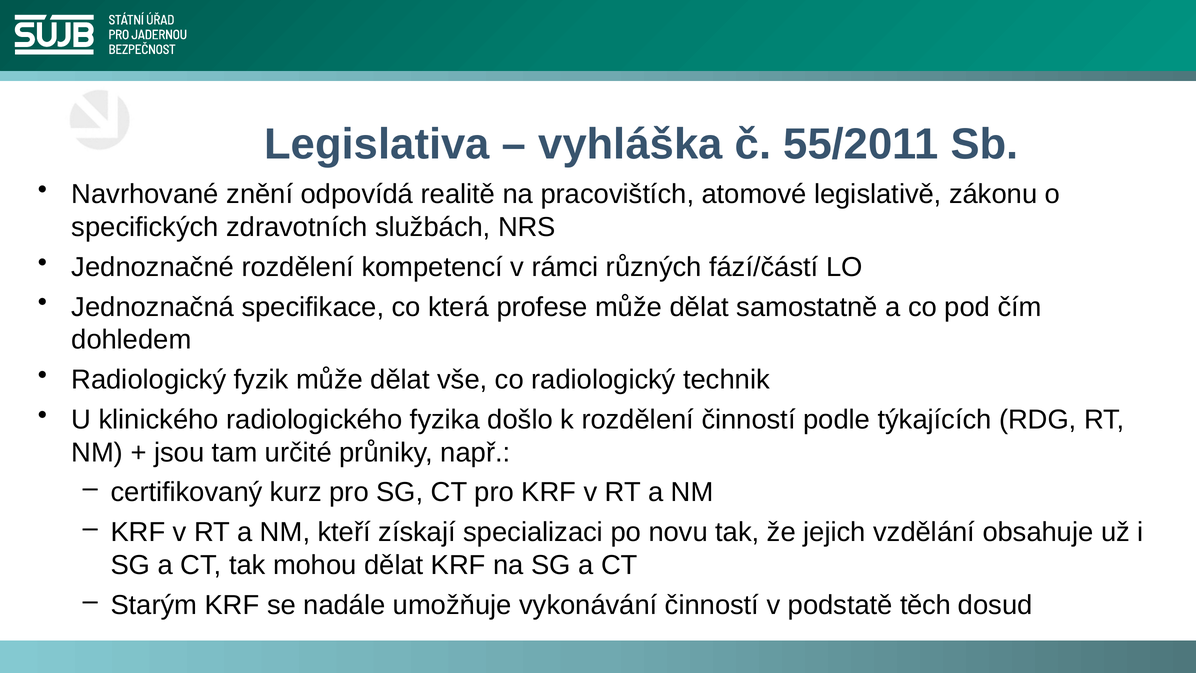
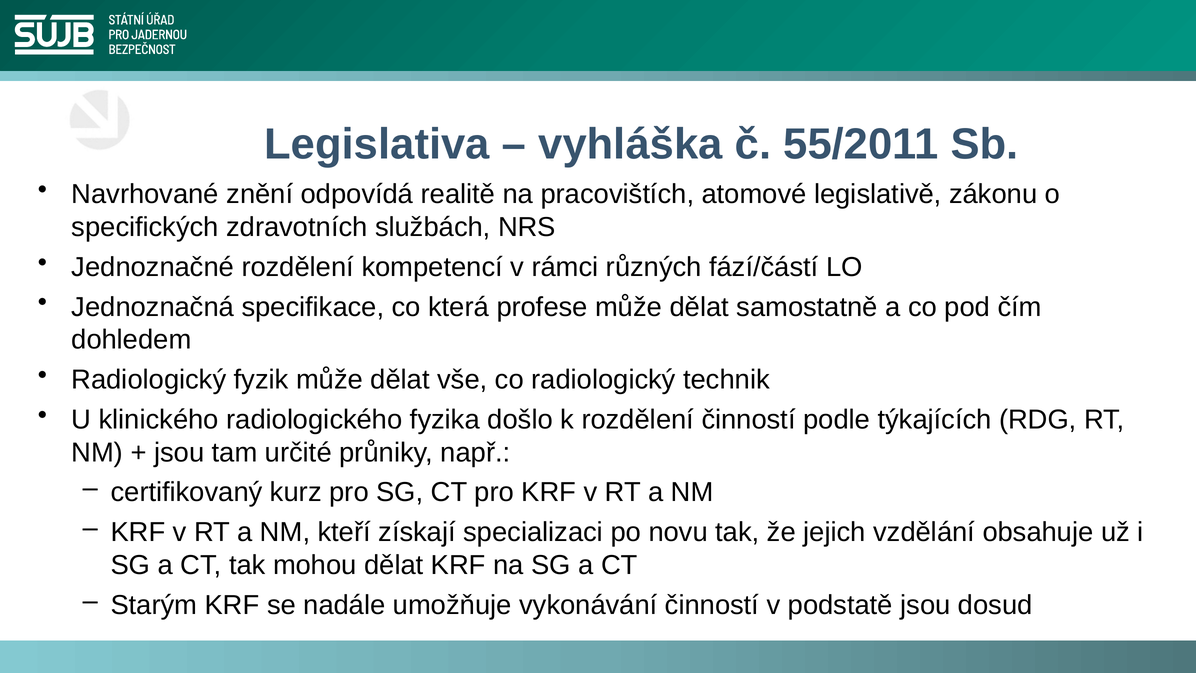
podstatě těch: těch -> jsou
